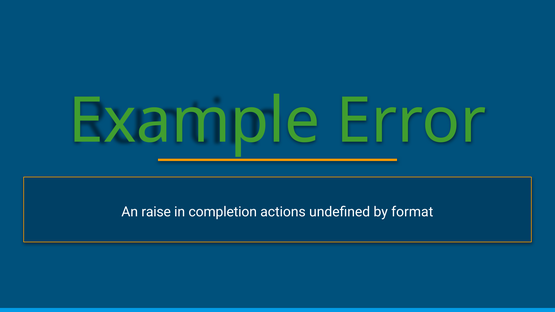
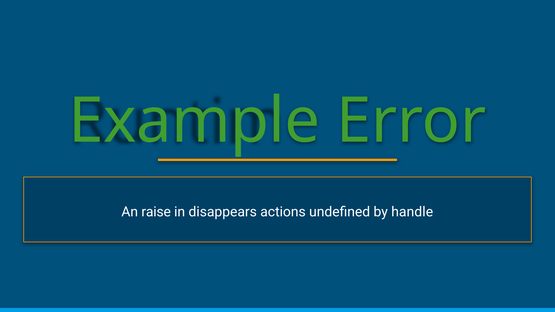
completion: completion -> disappears
format: format -> handle
